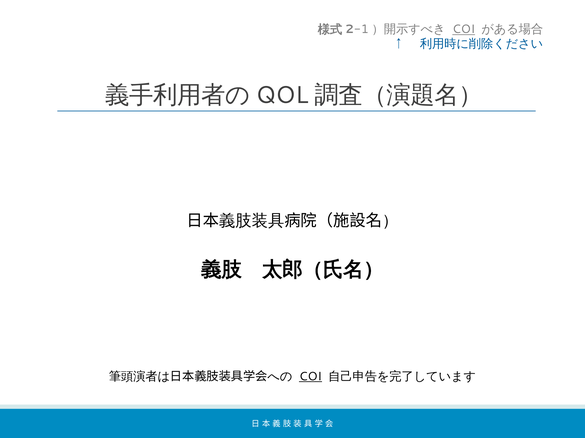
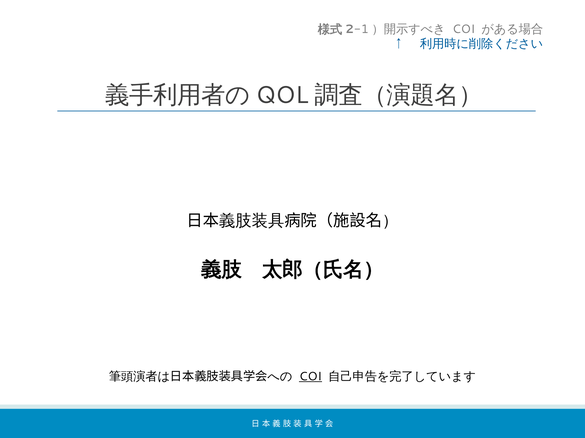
COI at (464, 29) underline: present -> none
